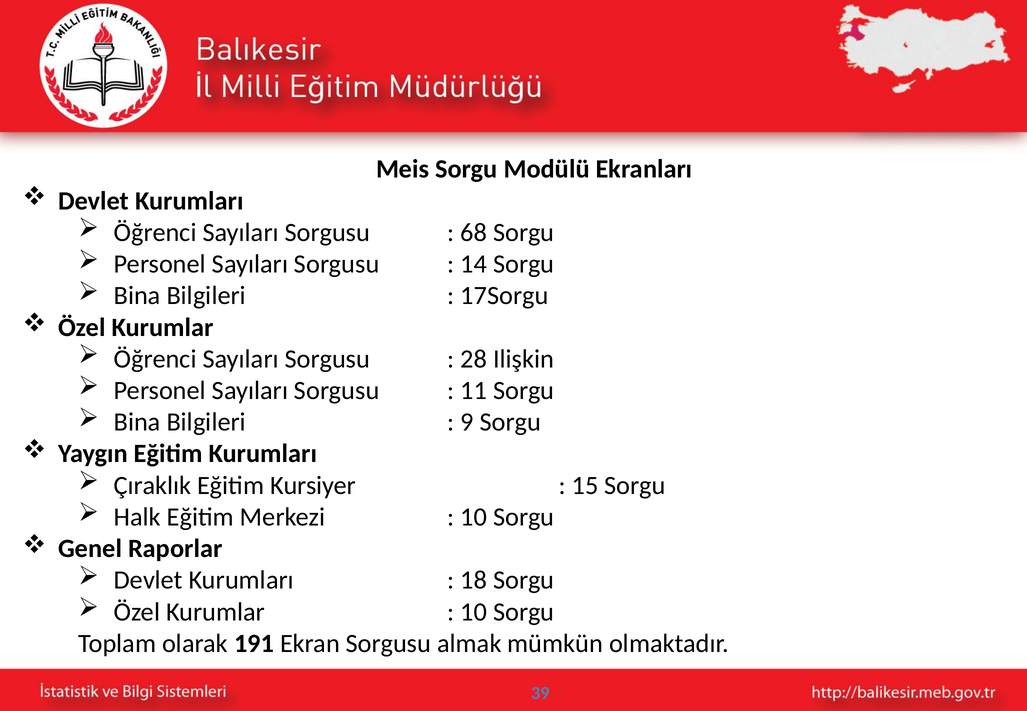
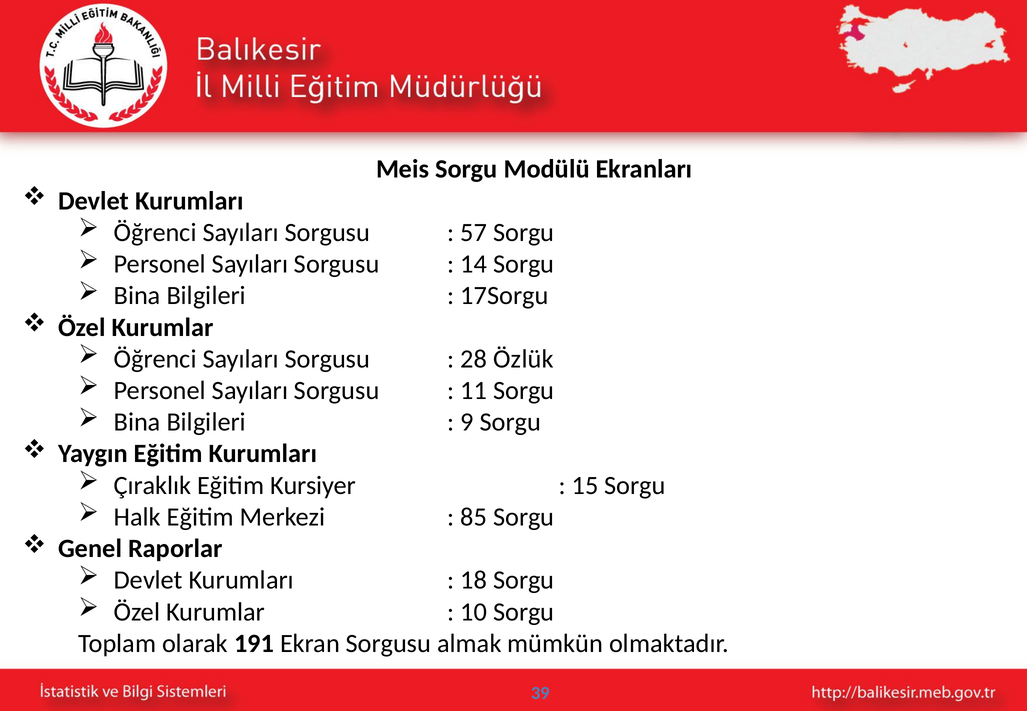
68: 68 -> 57
Ilişkin: Ilişkin -> Özlük
10 at (474, 517): 10 -> 85
